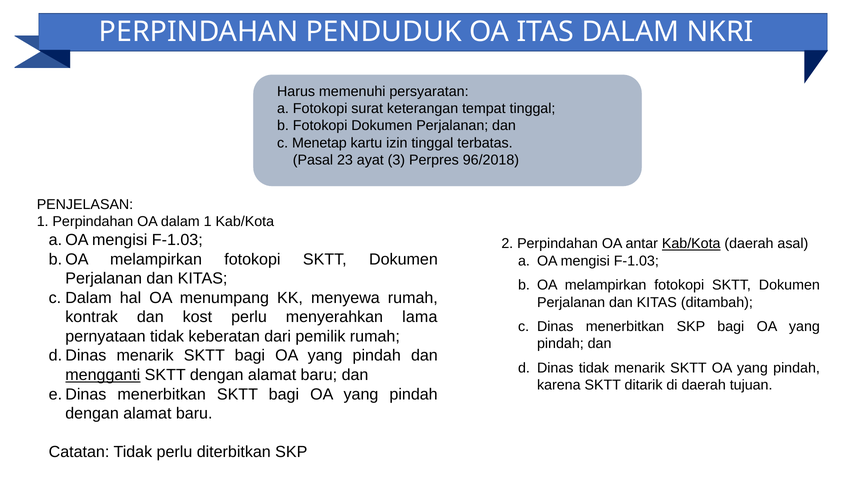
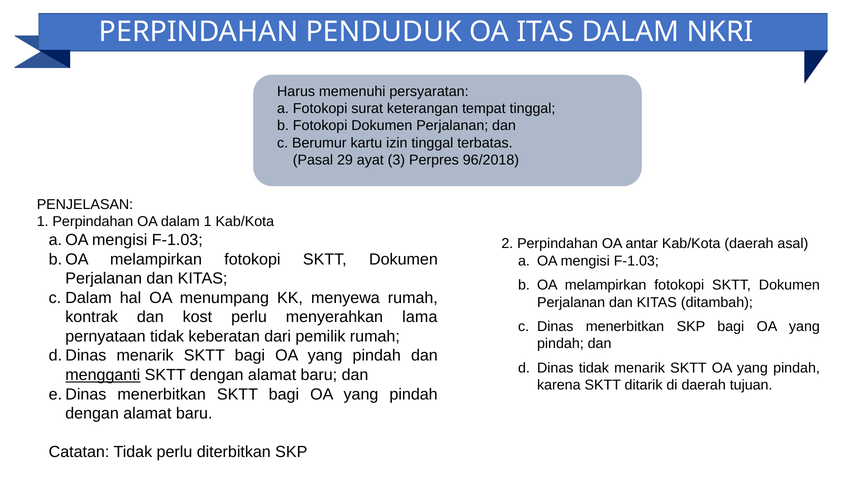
Menetap: Menetap -> Berumur
23: 23 -> 29
Kab/Kota at (691, 244) underline: present -> none
